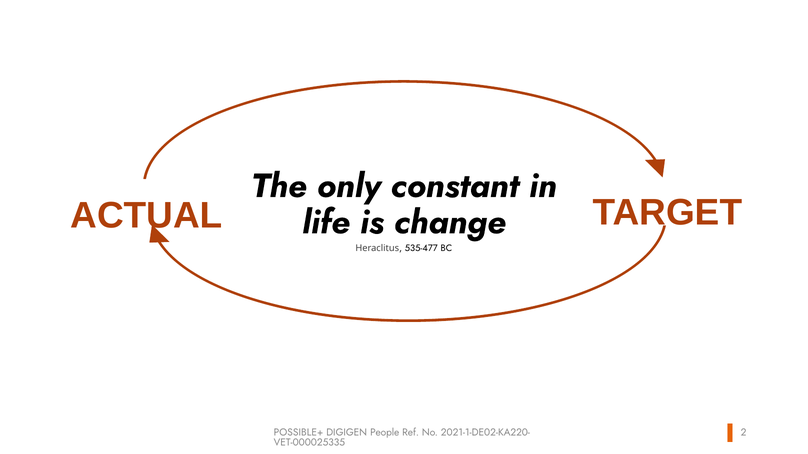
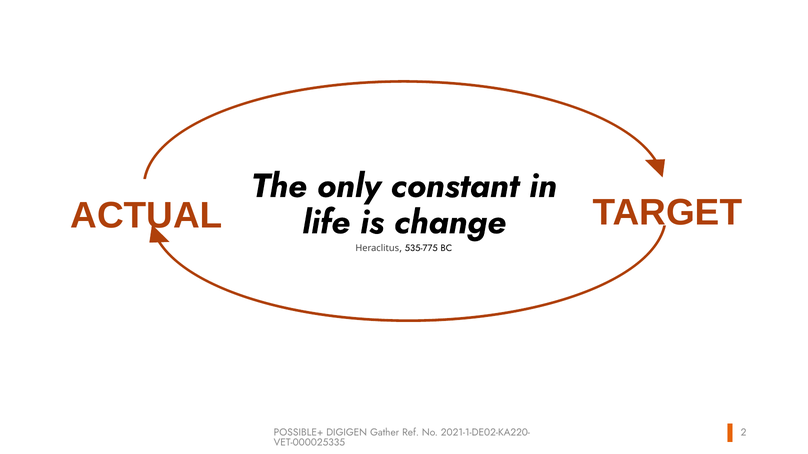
535-477: 535-477 -> 535-775
People: People -> Gather
